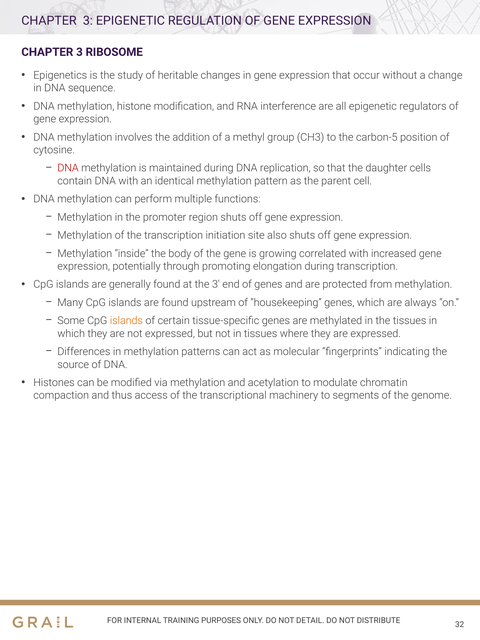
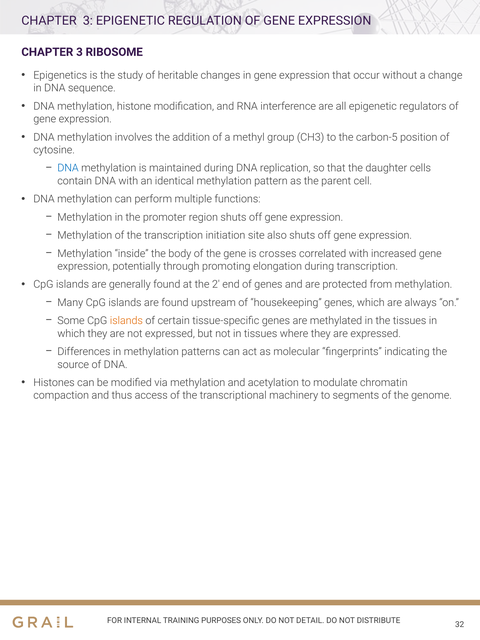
DNA at (68, 168) colour: red -> blue
growing: growing -> crosses
the 3: 3 -> 2
